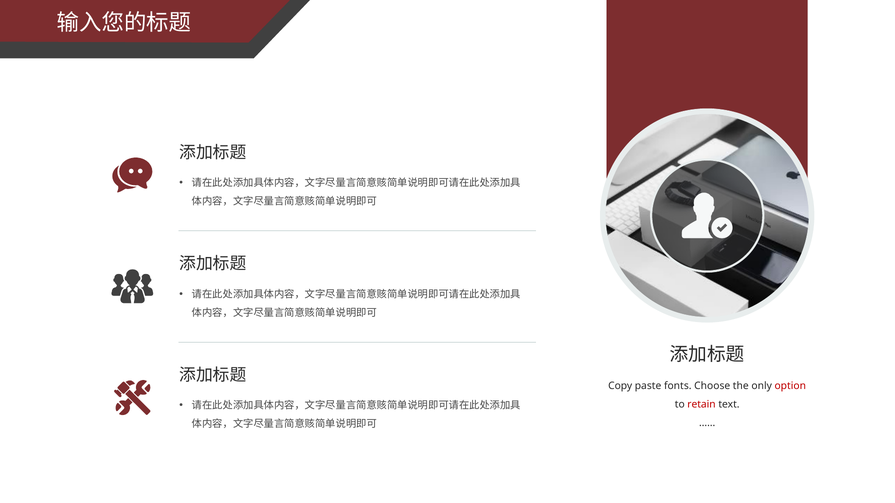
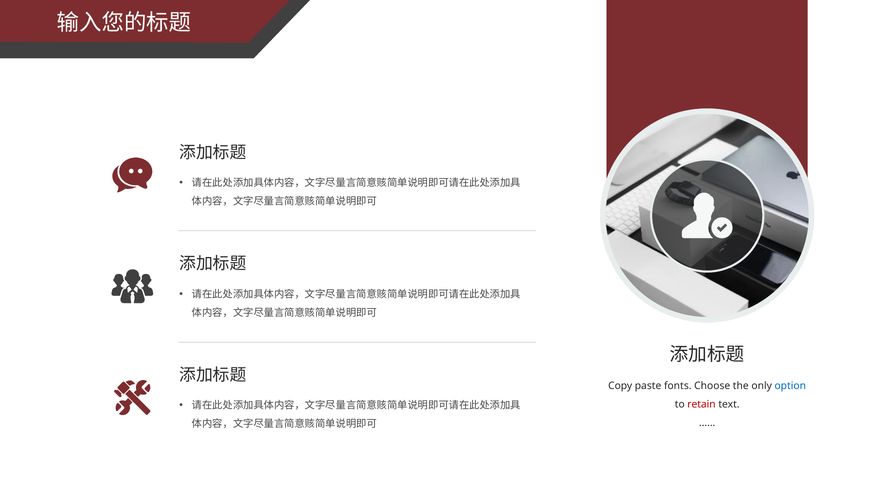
option colour: red -> blue
